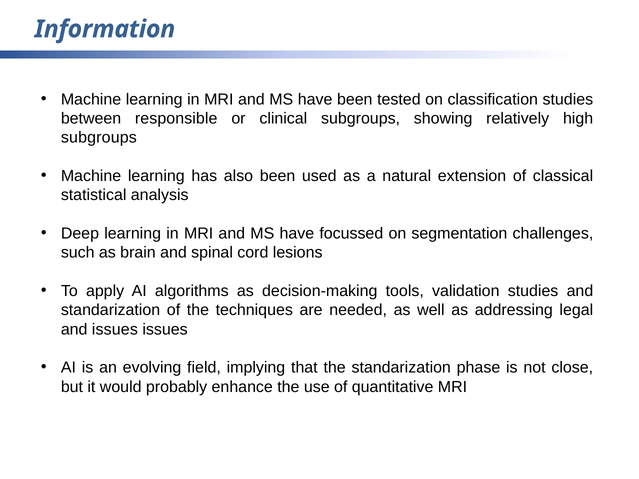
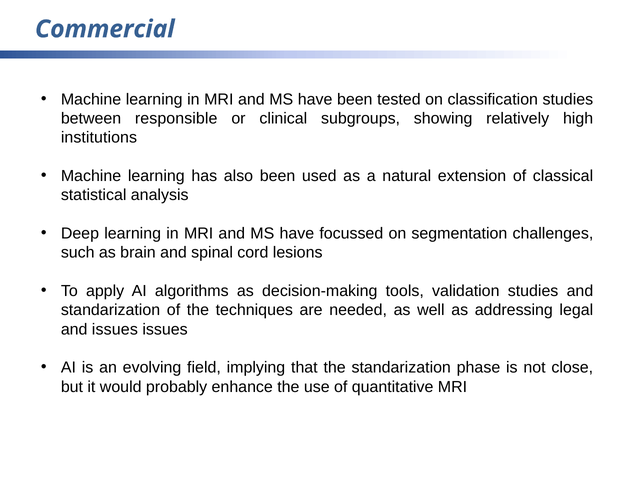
Information: Information -> Commercial
subgroups at (99, 138): subgroups -> institutions
